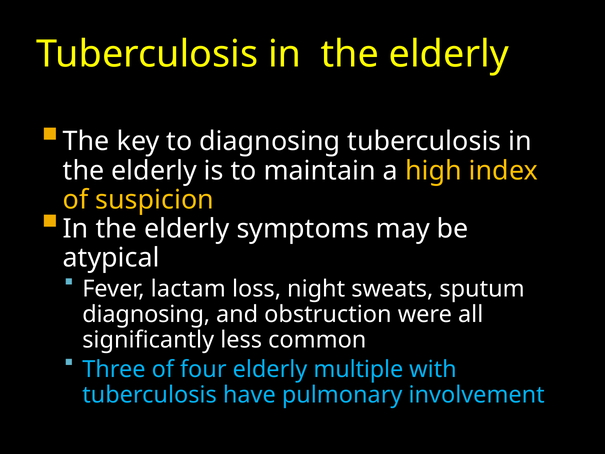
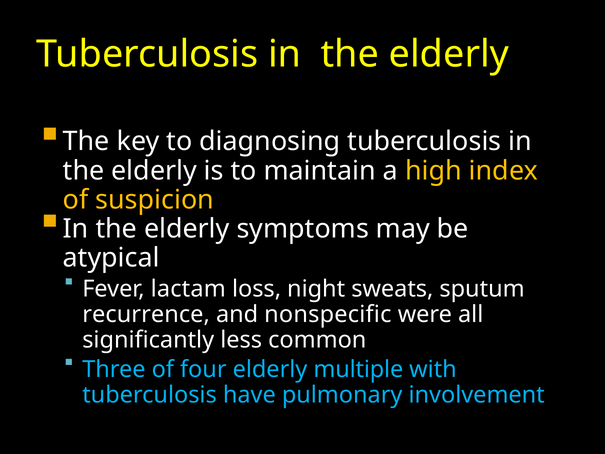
diagnosing at (146, 314): diagnosing -> recurrence
obstruction: obstruction -> nonspecific
